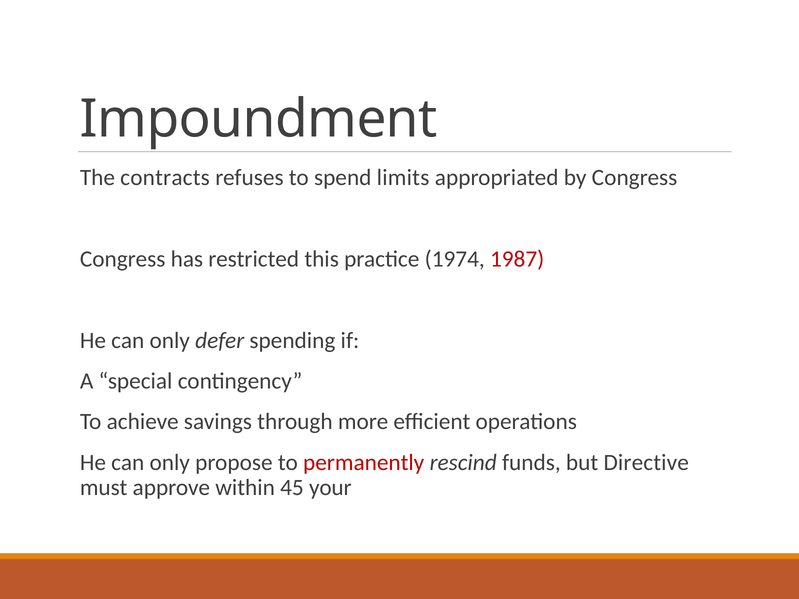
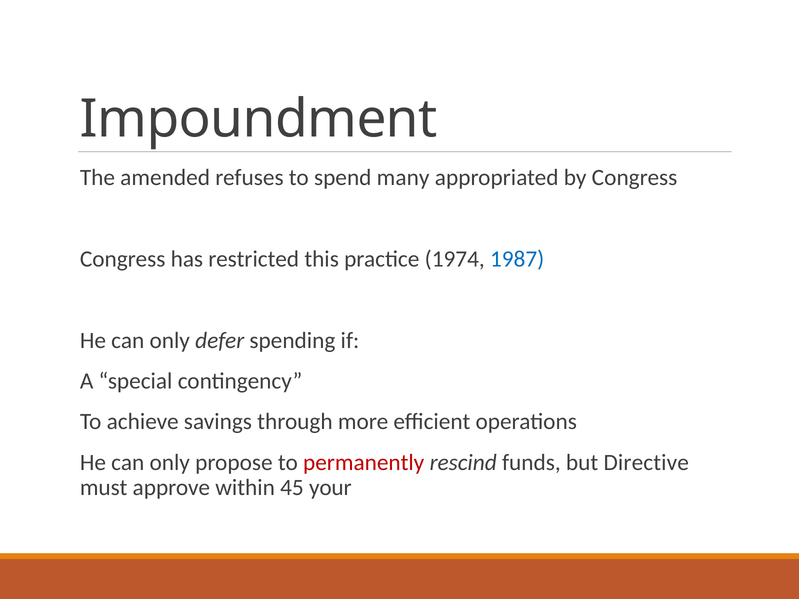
contracts: contracts -> amended
limits: limits -> many
1987 colour: red -> blue
